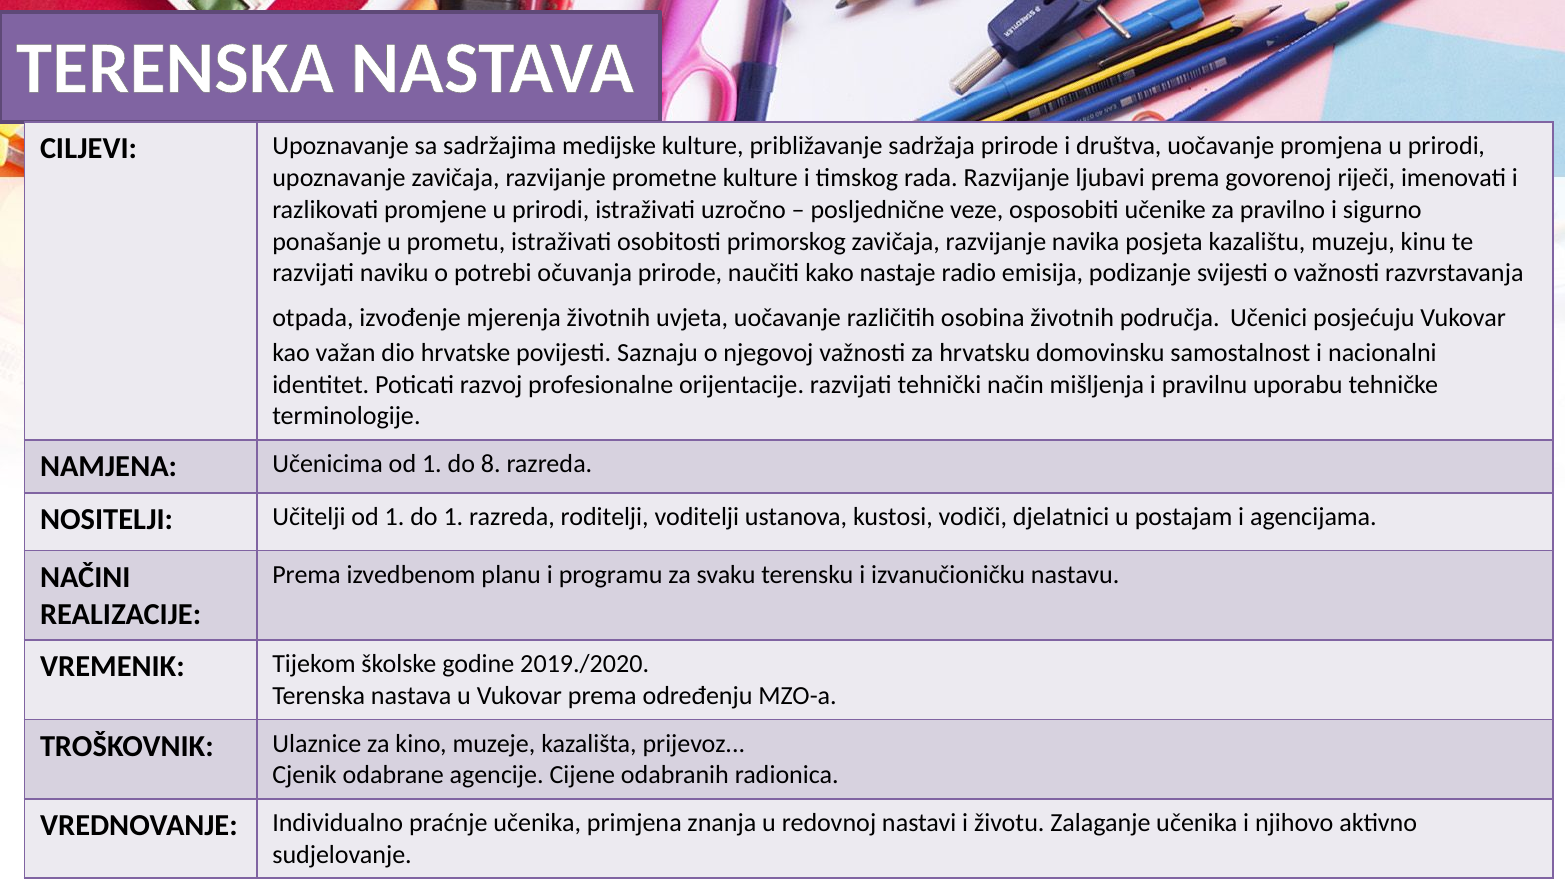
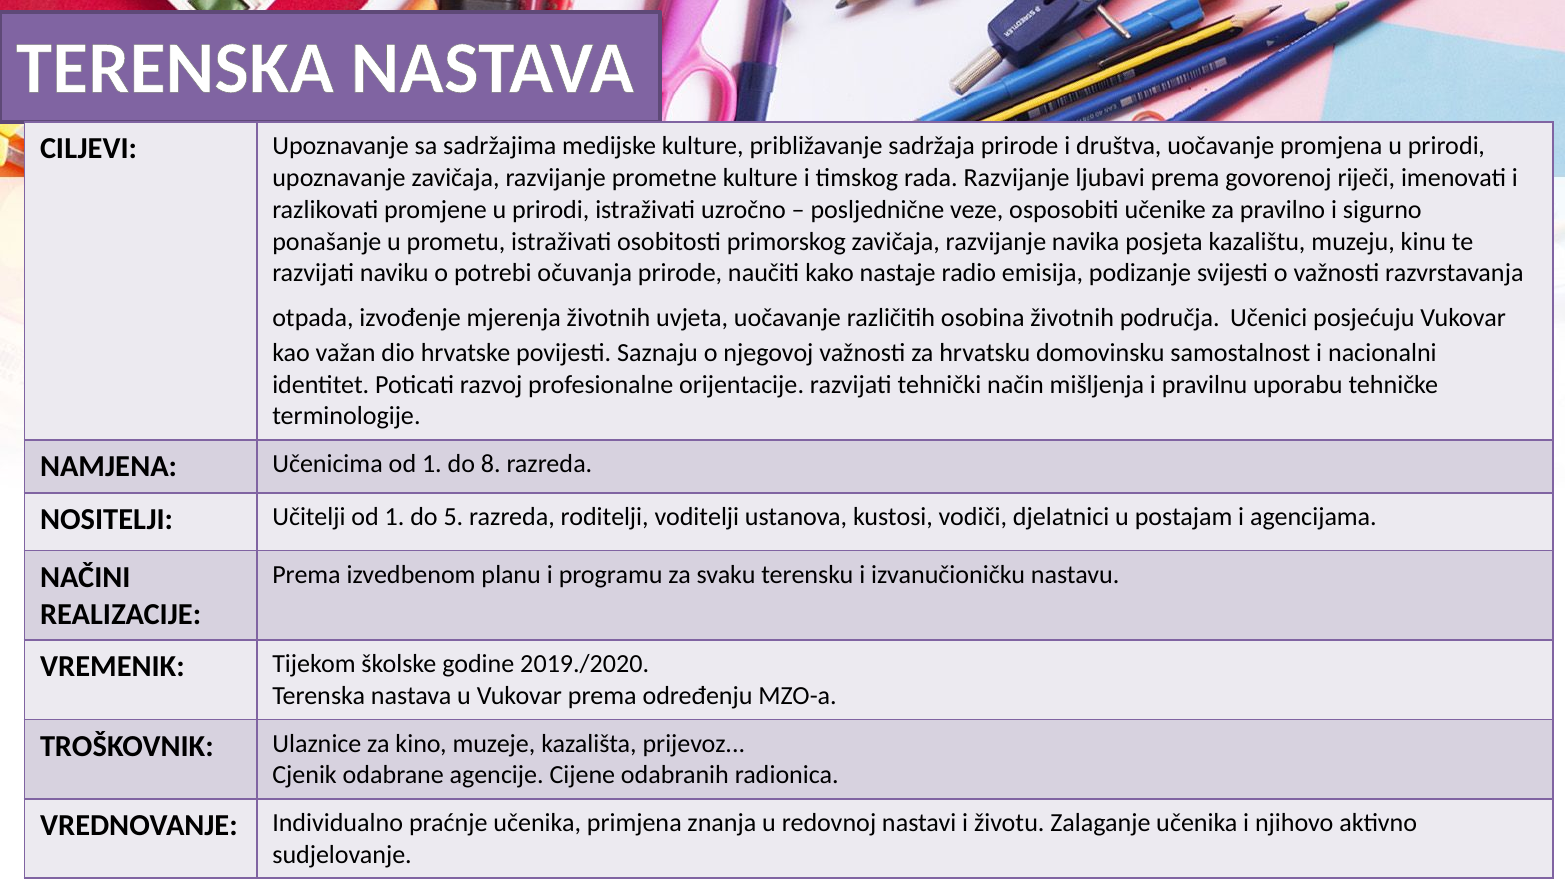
do 1: 1 -> 5
